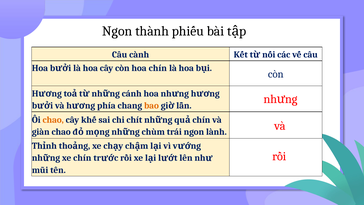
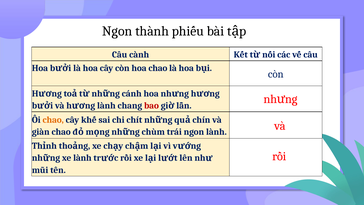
hoa chín: chín -> chao
phía at (106, 105): phía -> lành
bao colour: orange -> red
xe chín: chín -> lành
